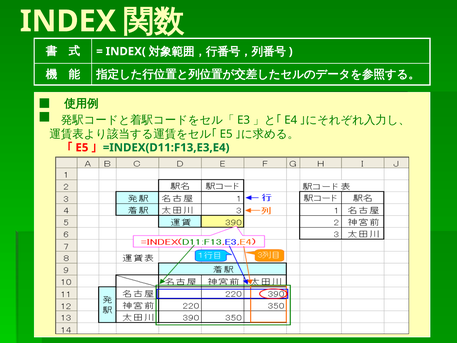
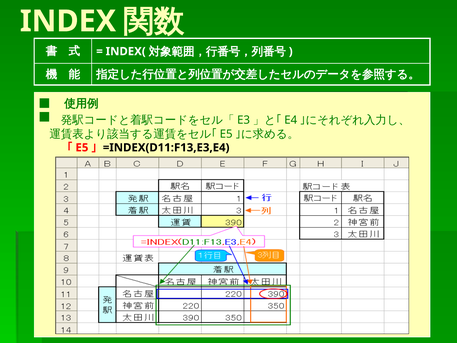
=INDEX(D11:F13,E3,E4 colour: green -> black
